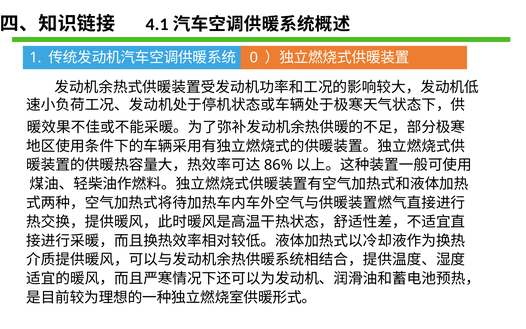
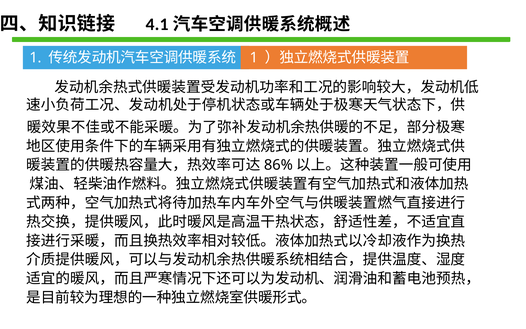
0 at (254, 58): 0 -> 1
